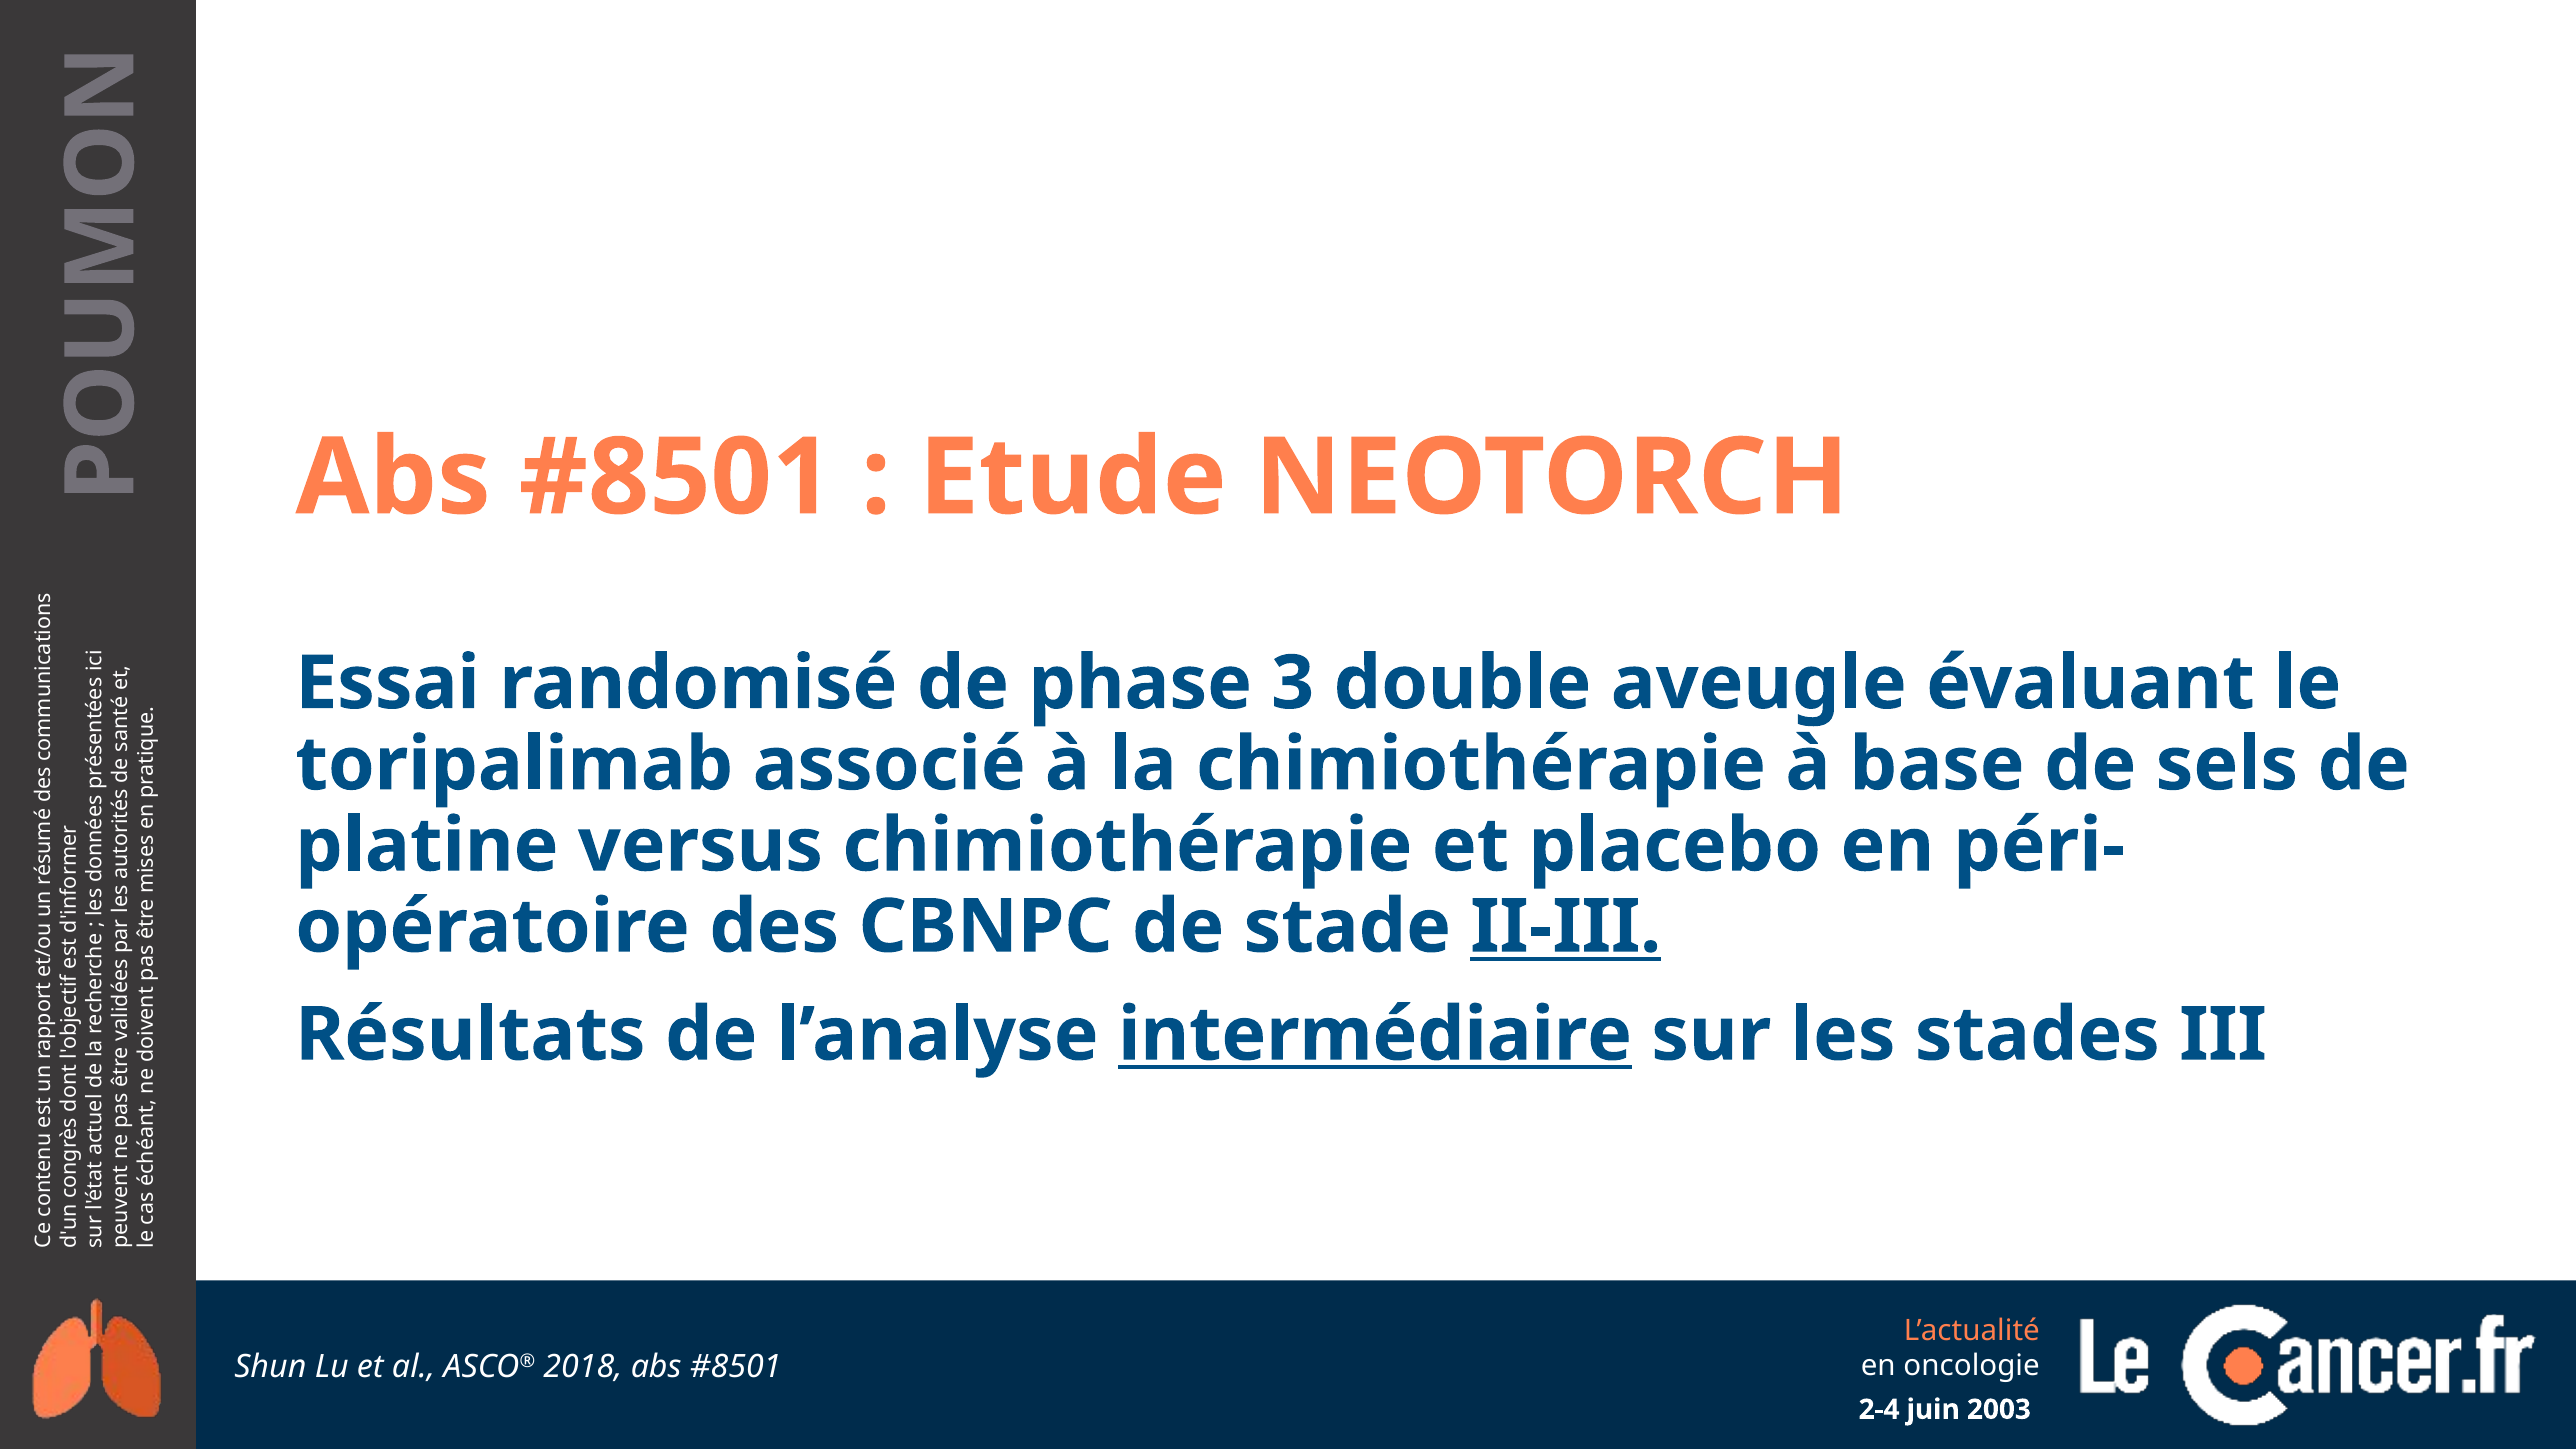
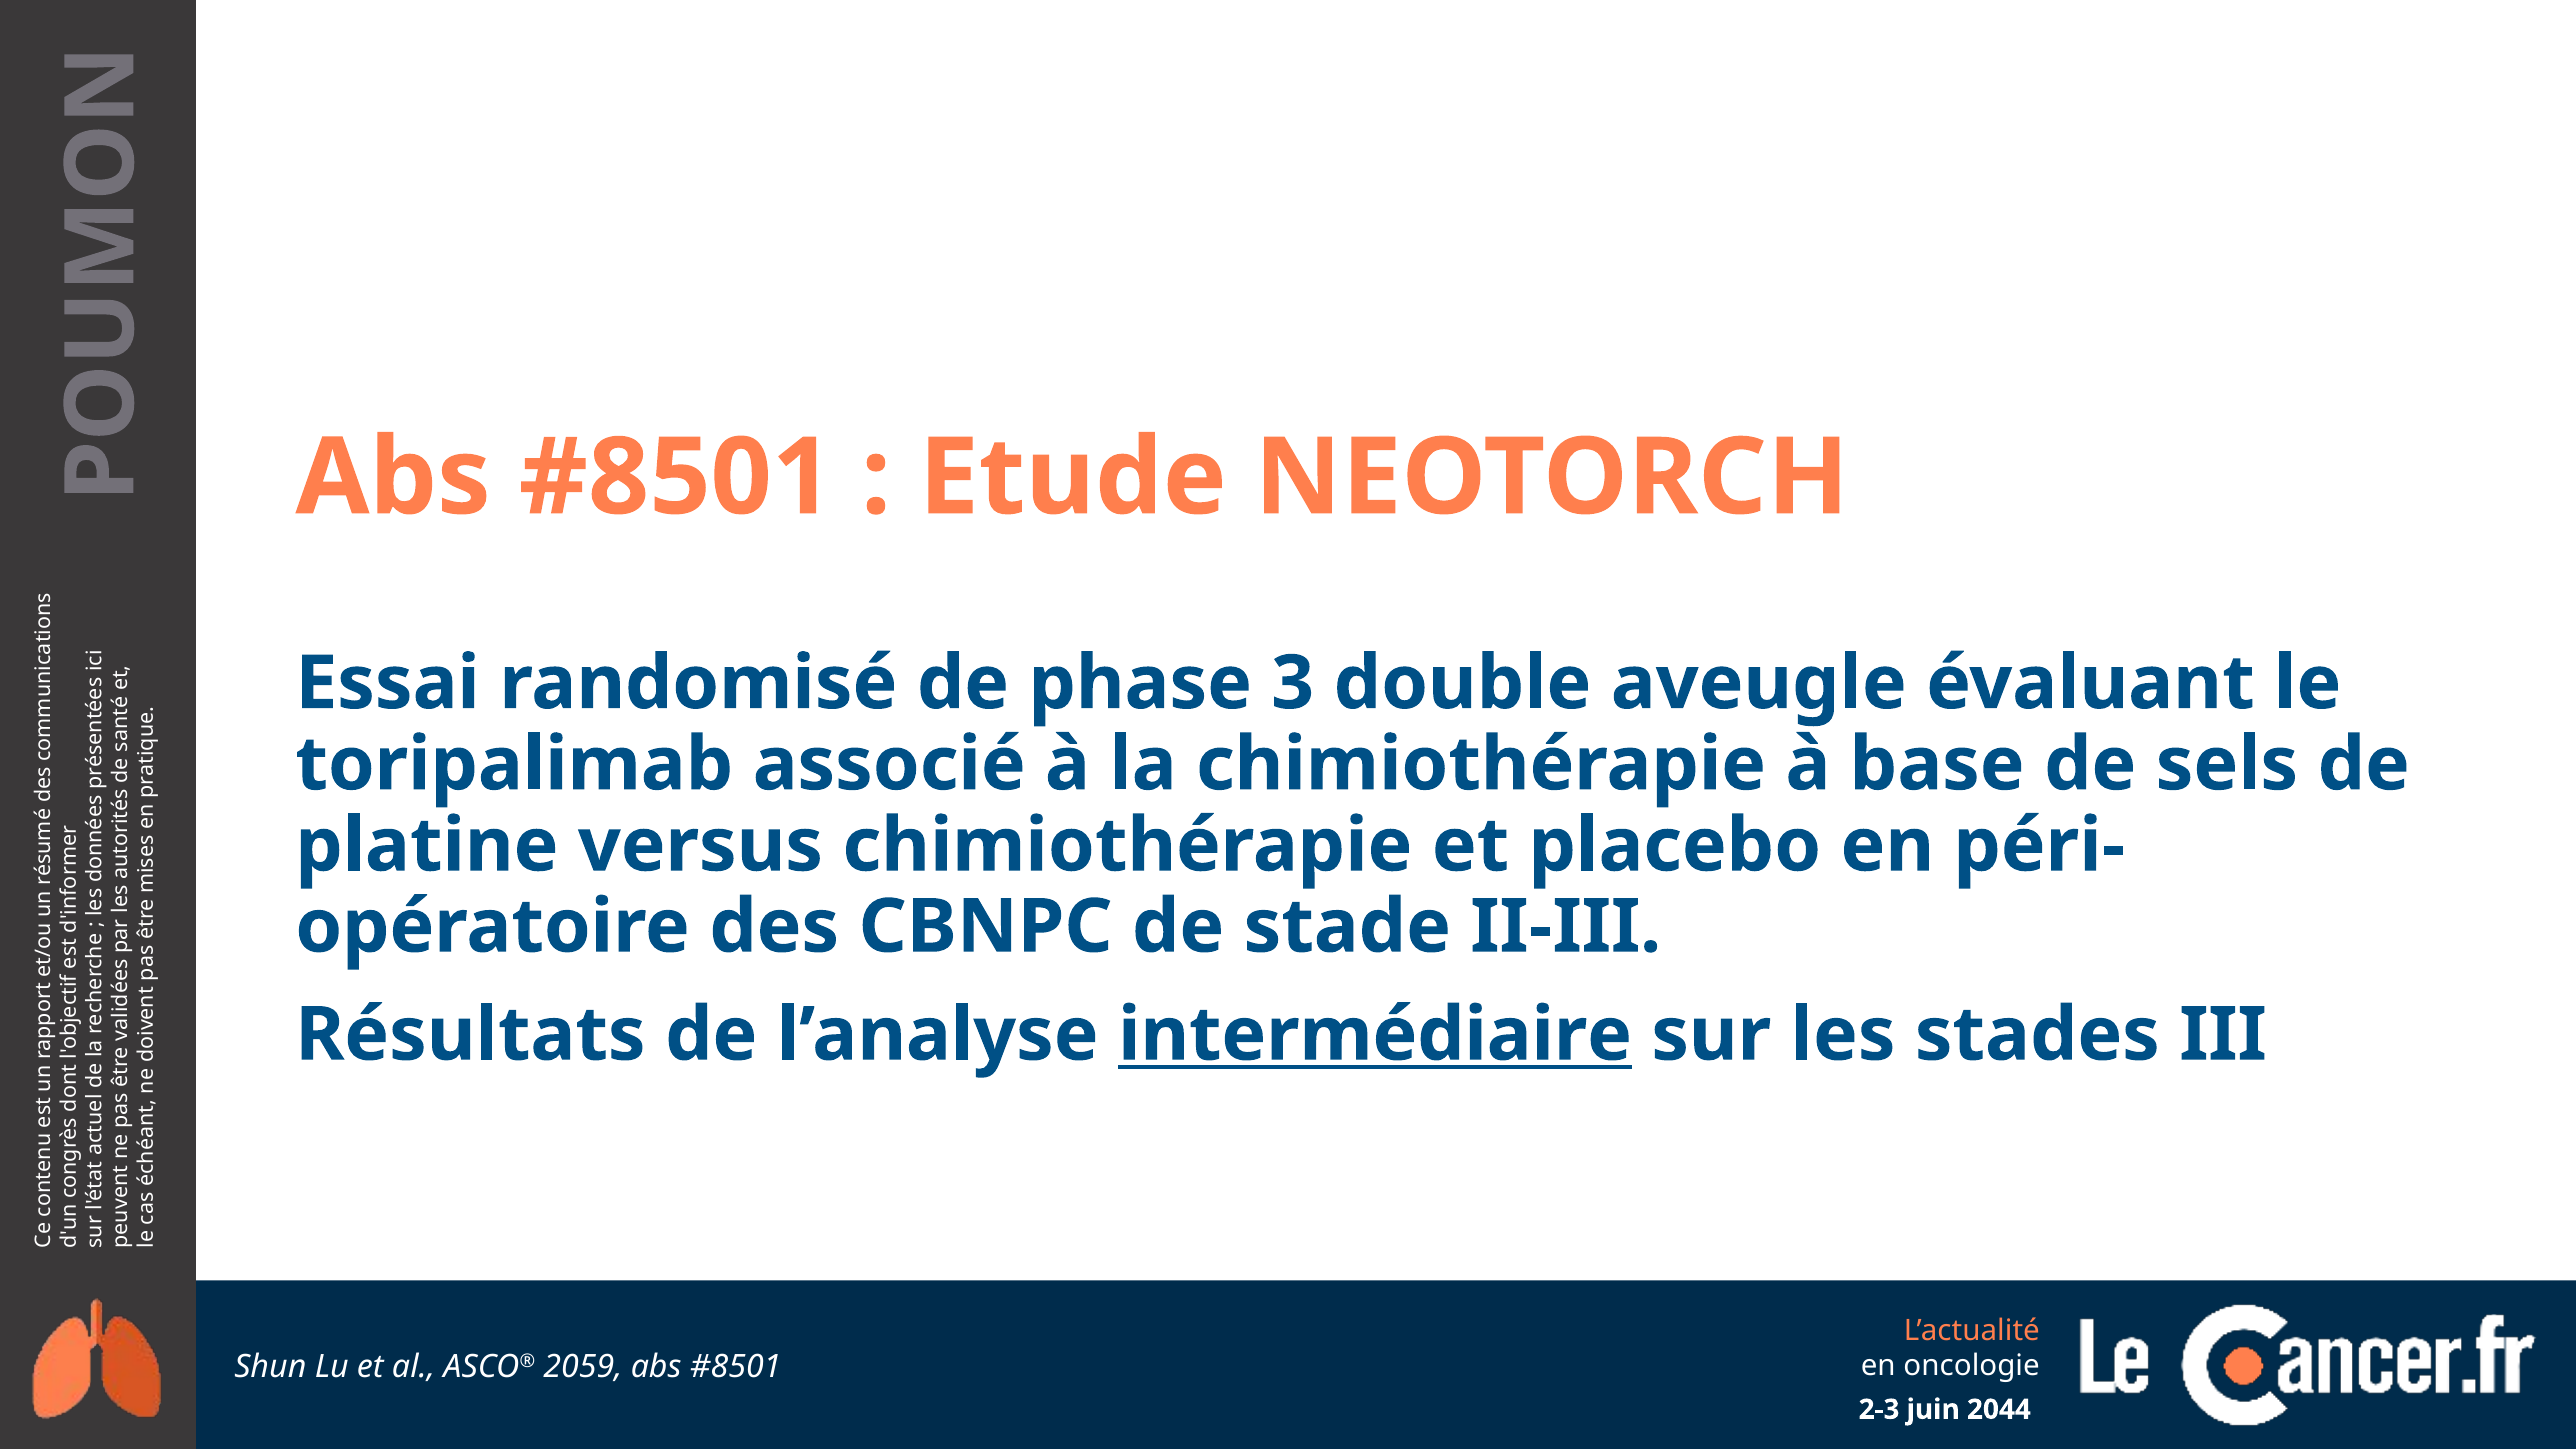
II-III underline: present -> none
2018: 2018 -> 2059
2-4: 2-4 -> 2-3
2003: 2003 -> 2044
